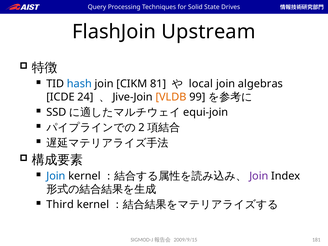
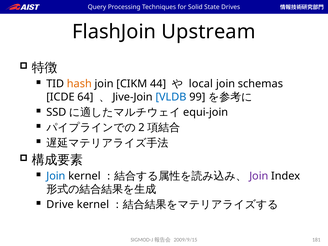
hash colour: blue -> orange
81: 81 -> 44
algebras: algebras -> schemas
24: 24 -> 64
VLDB colour: orange -> blue
Third: Third -> Drive
